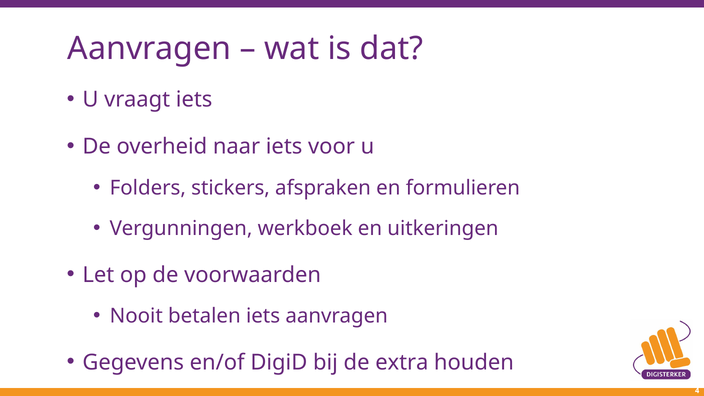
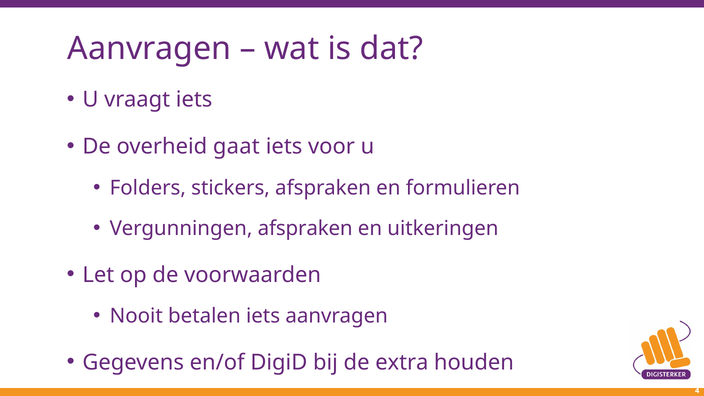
naar: naar -> gaat
Vergunningen werkboek: werkboek -> afspraken
